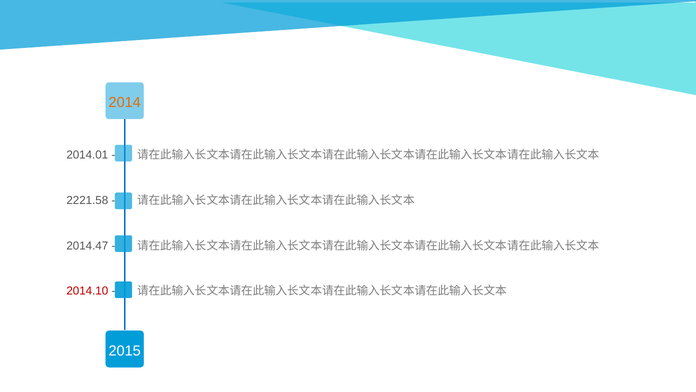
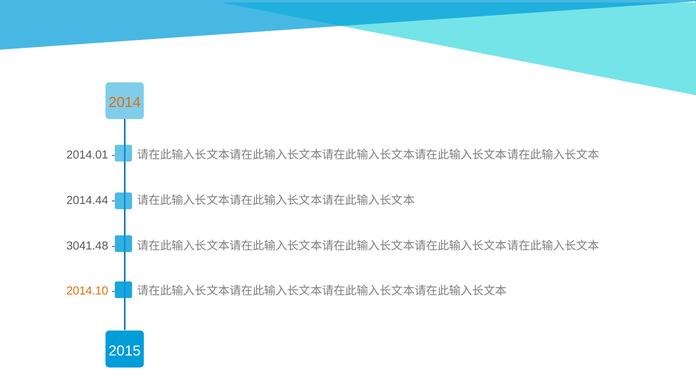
2221.58: 2221.58 -> 2014.44
2014.47: 2014.47 -> 3041.48
2014.10 colour: red -> orange
